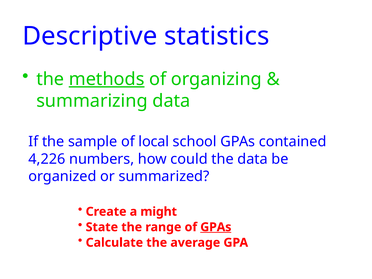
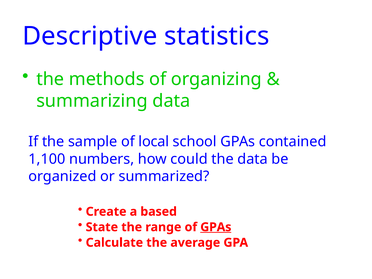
methods underline: present -> none
4,226: 4,226 -> 1,100
might: might -> based
